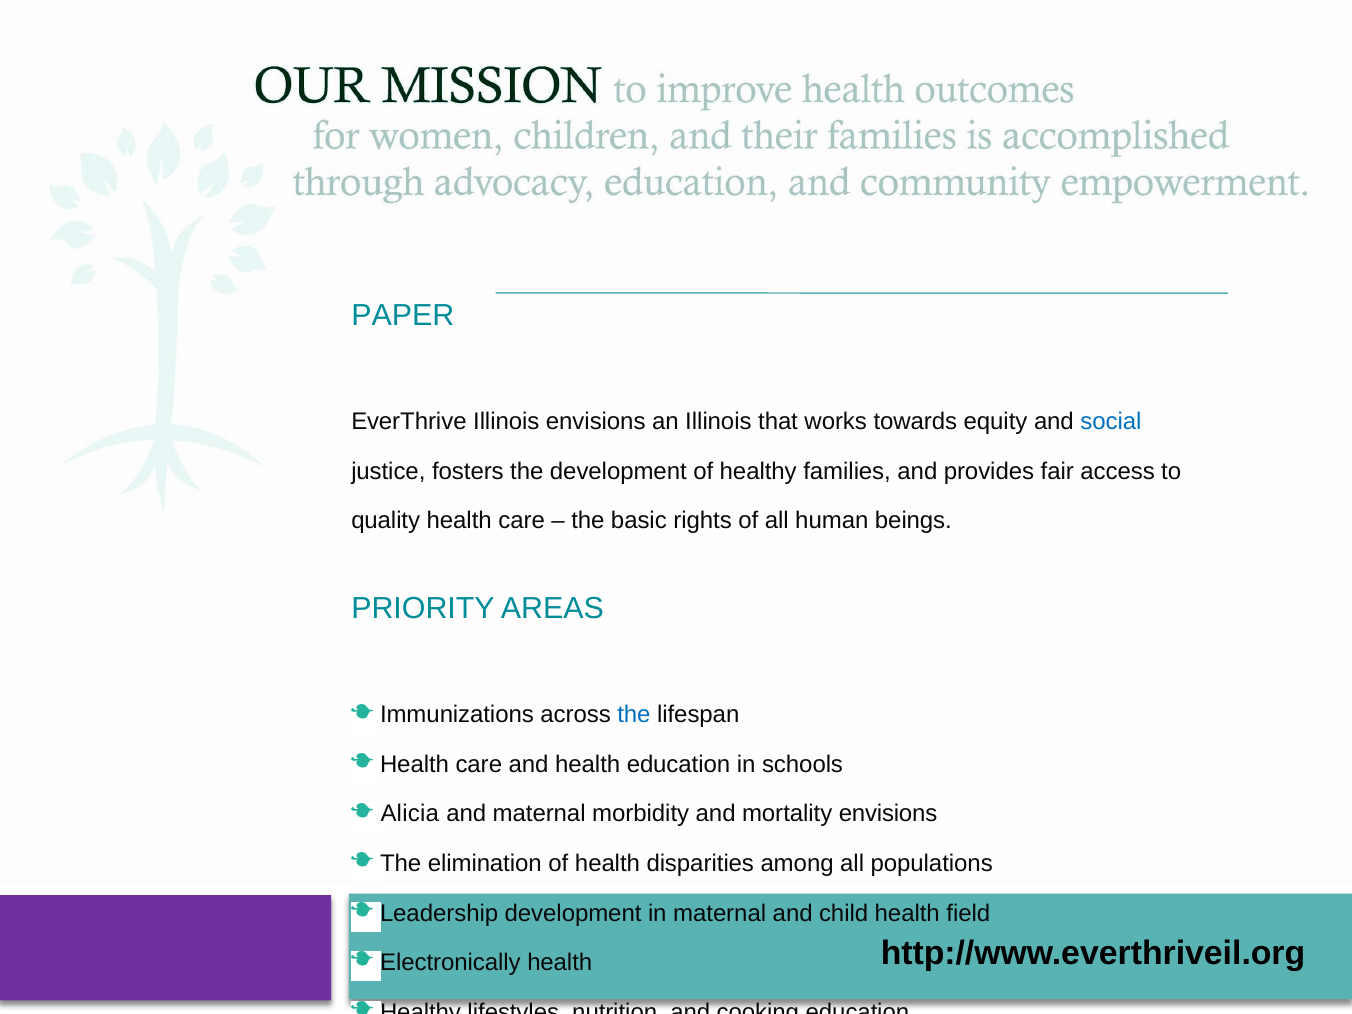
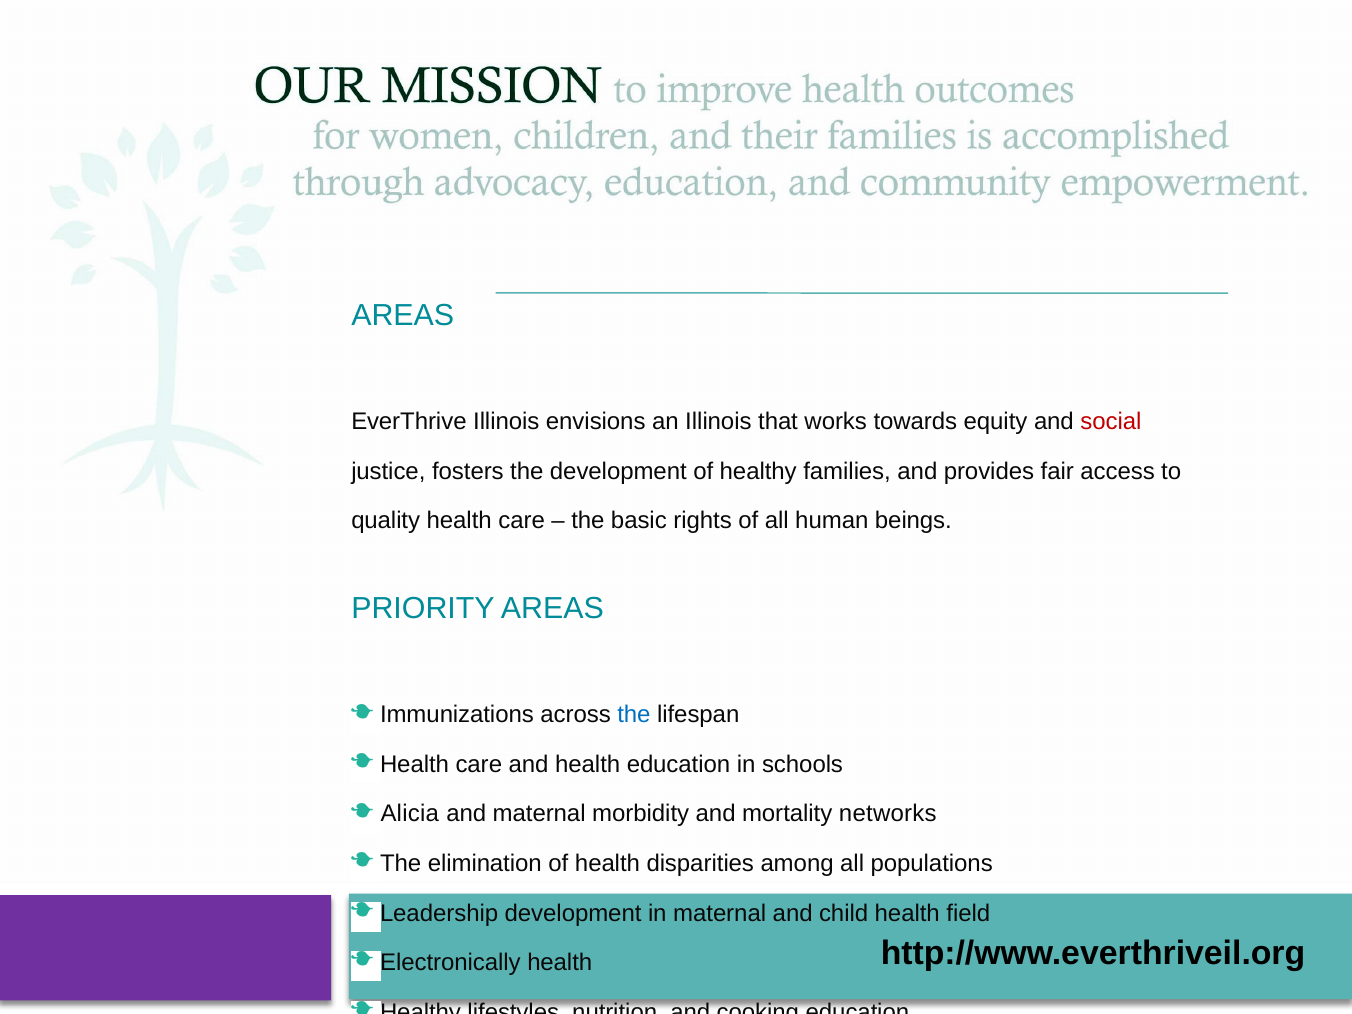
PAPER at (403, 315): PAPER -> AREAS
social colour: blue -> red
mortality envisions: envisions -> networks
